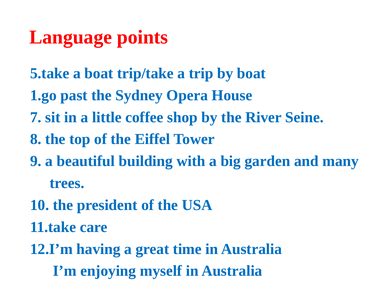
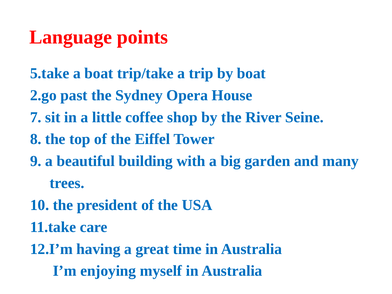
1.go: 1.go -> 2.go
